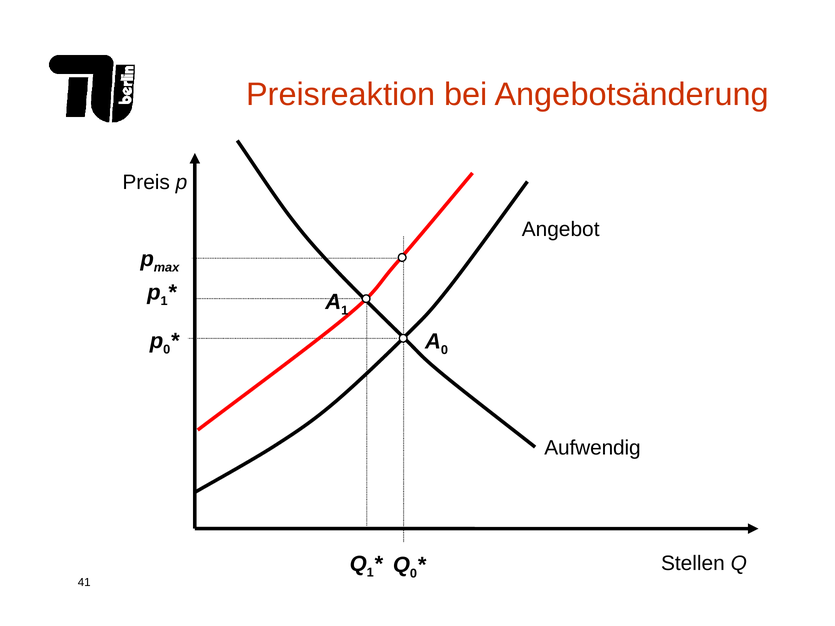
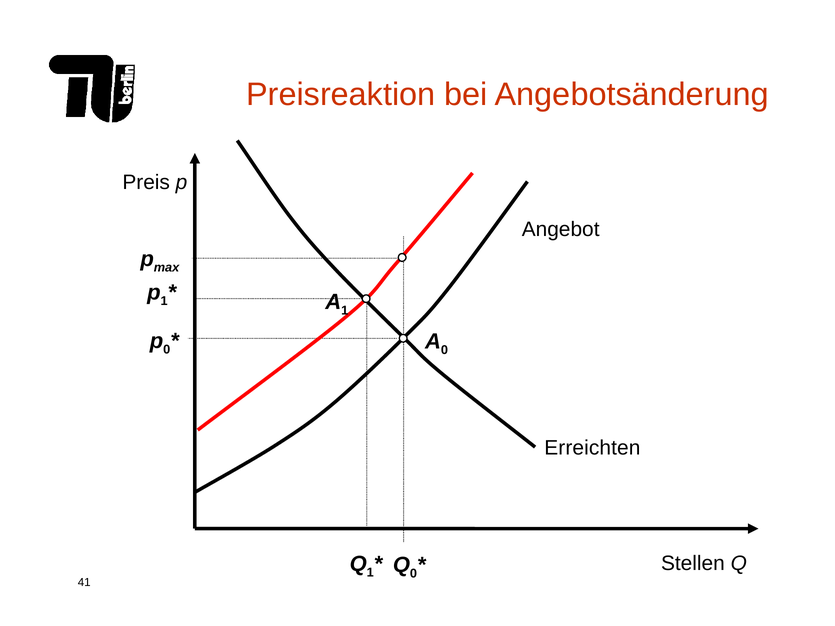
Aufwendig: Aufwendig -> Erreichten
